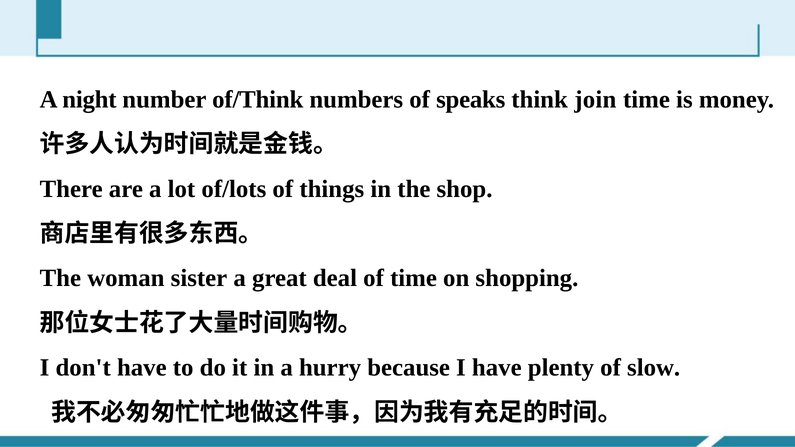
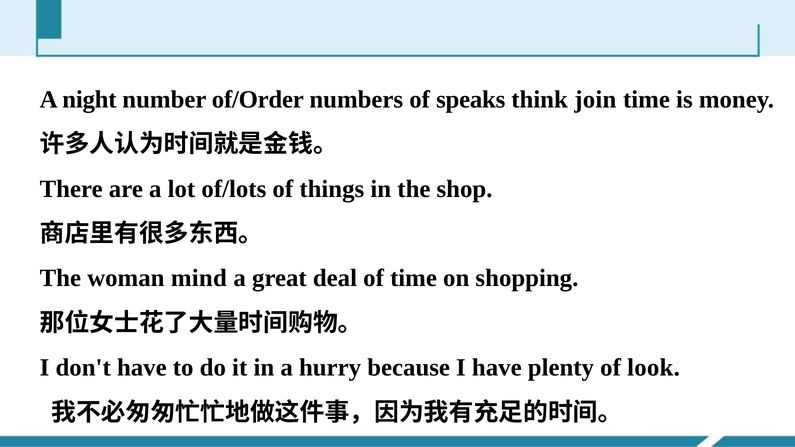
of/Think: of/Think -> of/Order
sister: sister -> mind
slow: slow -> look
